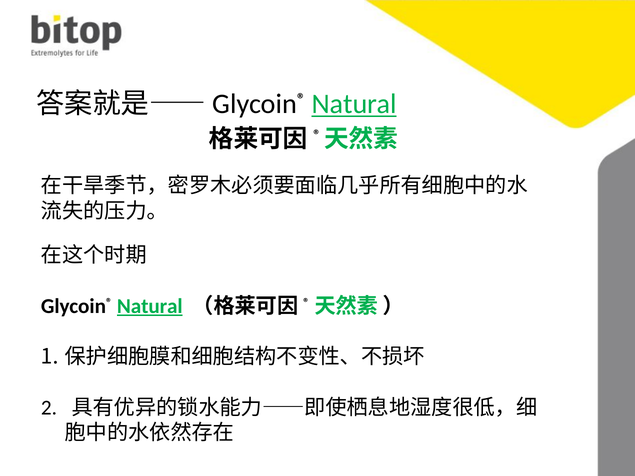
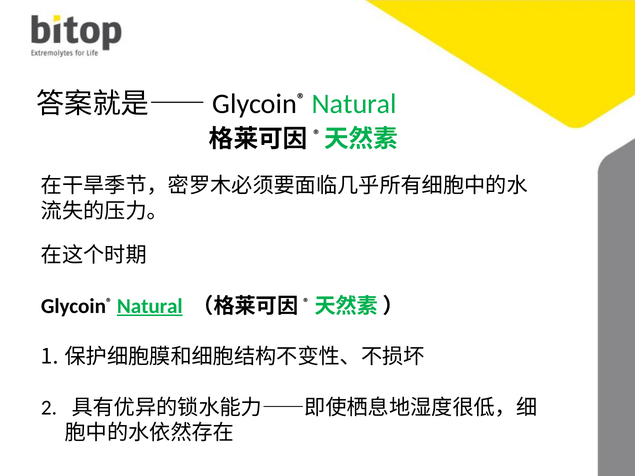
Natural at (354, 104) underline: present -> none
